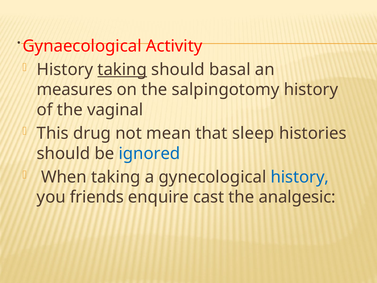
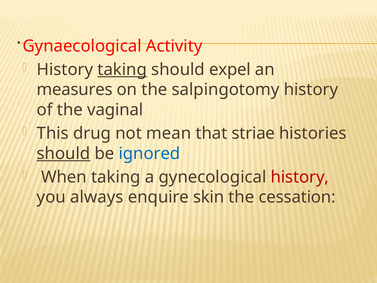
basal: basal -> expel
sleep: sleep -> striae
should at (63, 153) underline: none -> present
history at (300, 177) colour: blue -> red
friends: friends -> always
cast: cast -> skin
analgesic: analgesic -> cessation
